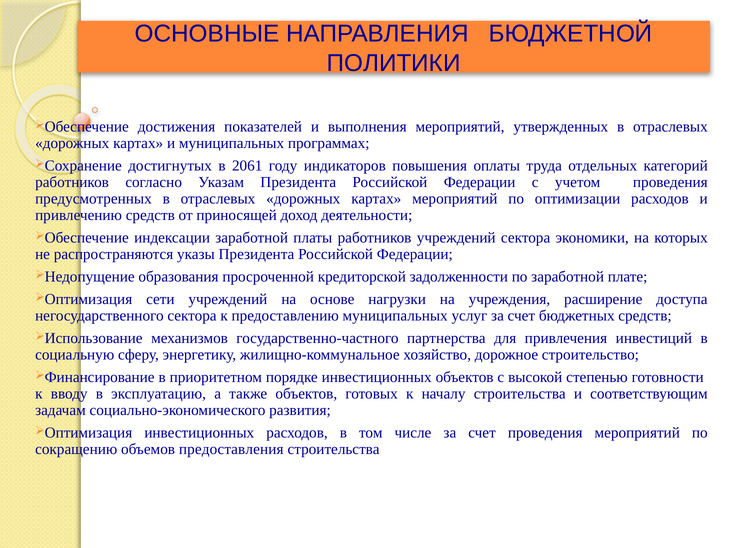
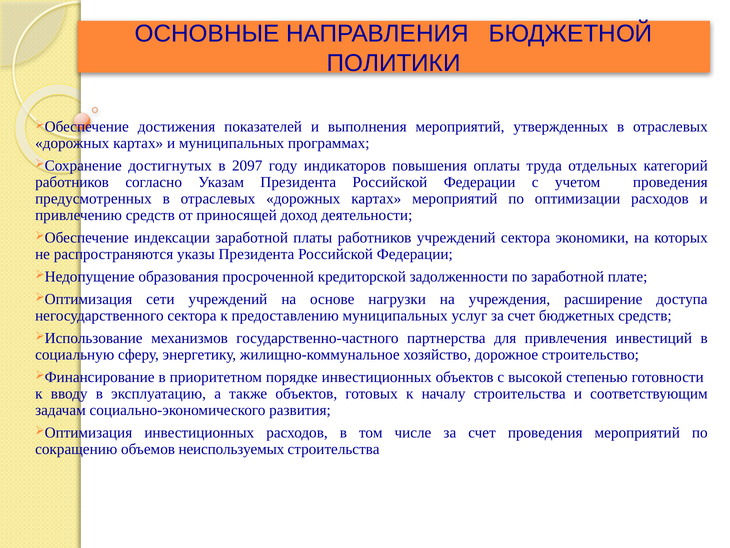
2061: 2061 -> 2097
предоставления: предоставления -> неиспользуемых
